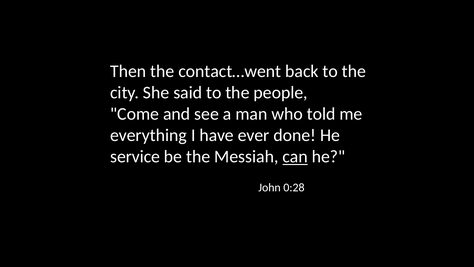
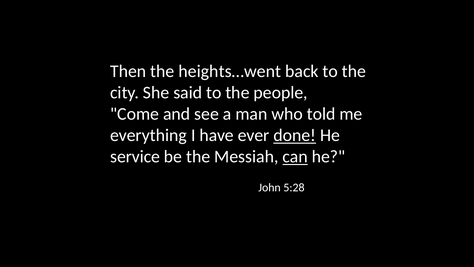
contact…went: contact…went -> heights…went
done underline: none -> present
0:28: 0:28 -> 5:28
